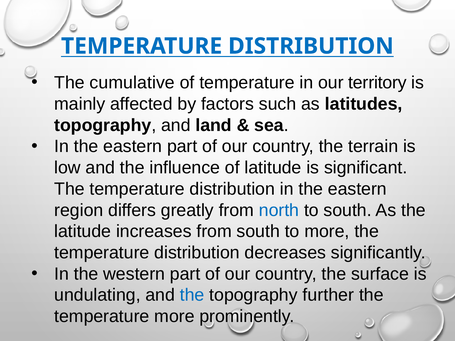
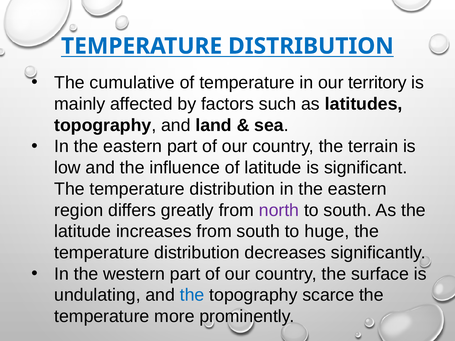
north colour: blue -> purple
to more: more -> huge
further: further -> scarce
